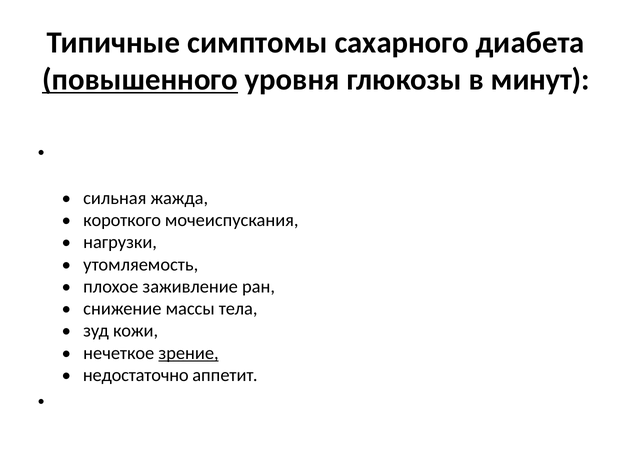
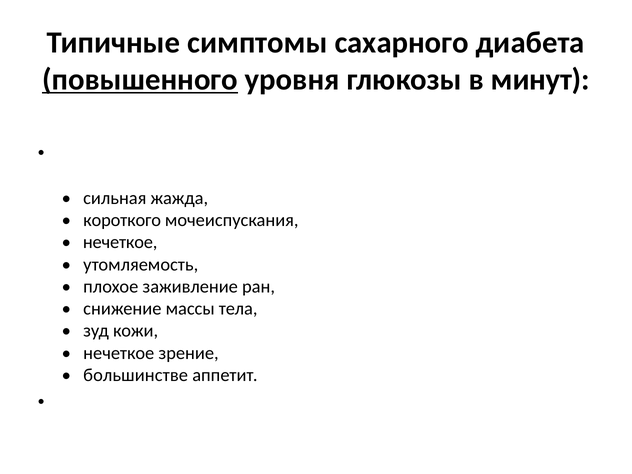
нагрузки at (120, 242): нагрузки -> нечеткое
зрение underline: present -> none
недостаточно: недостаточно -> большинстве
